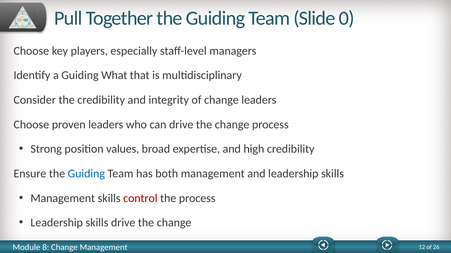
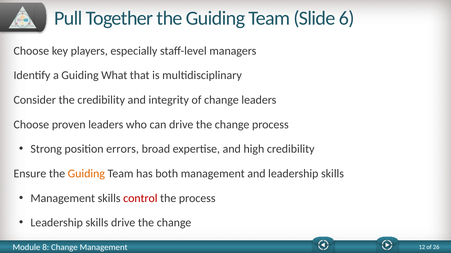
0: 0 -> 6
values: values -> errors
Guiding at (86, 174) colour: blue -> orange
